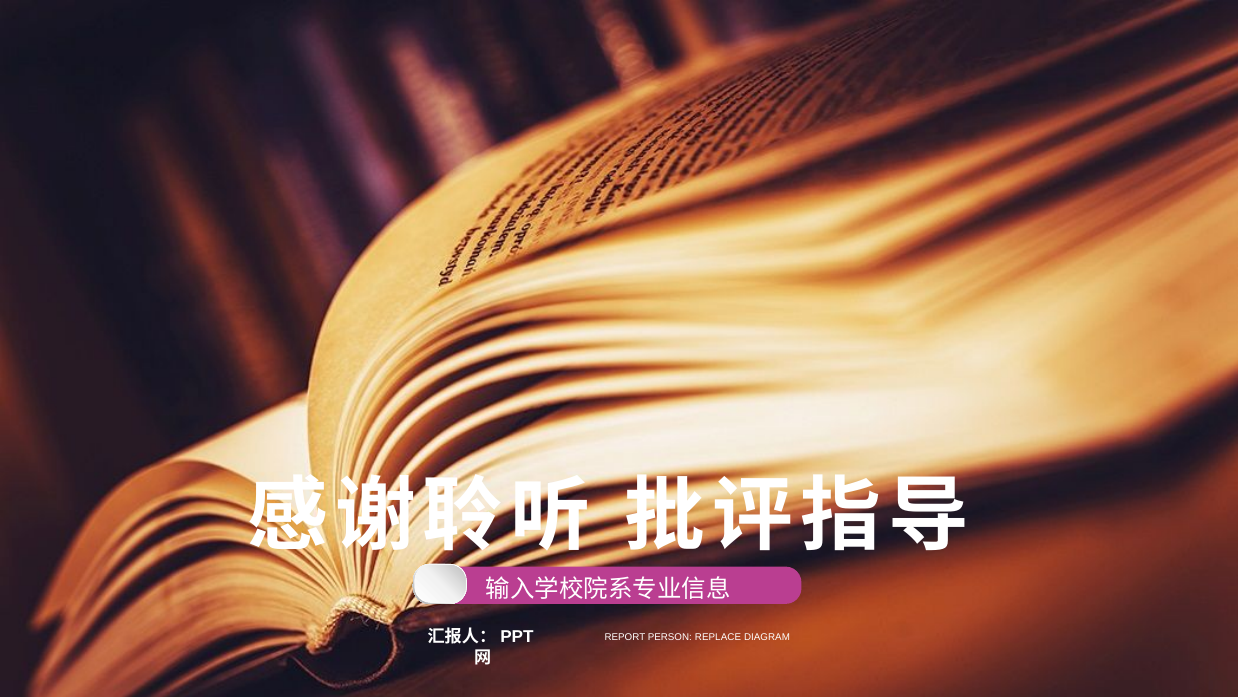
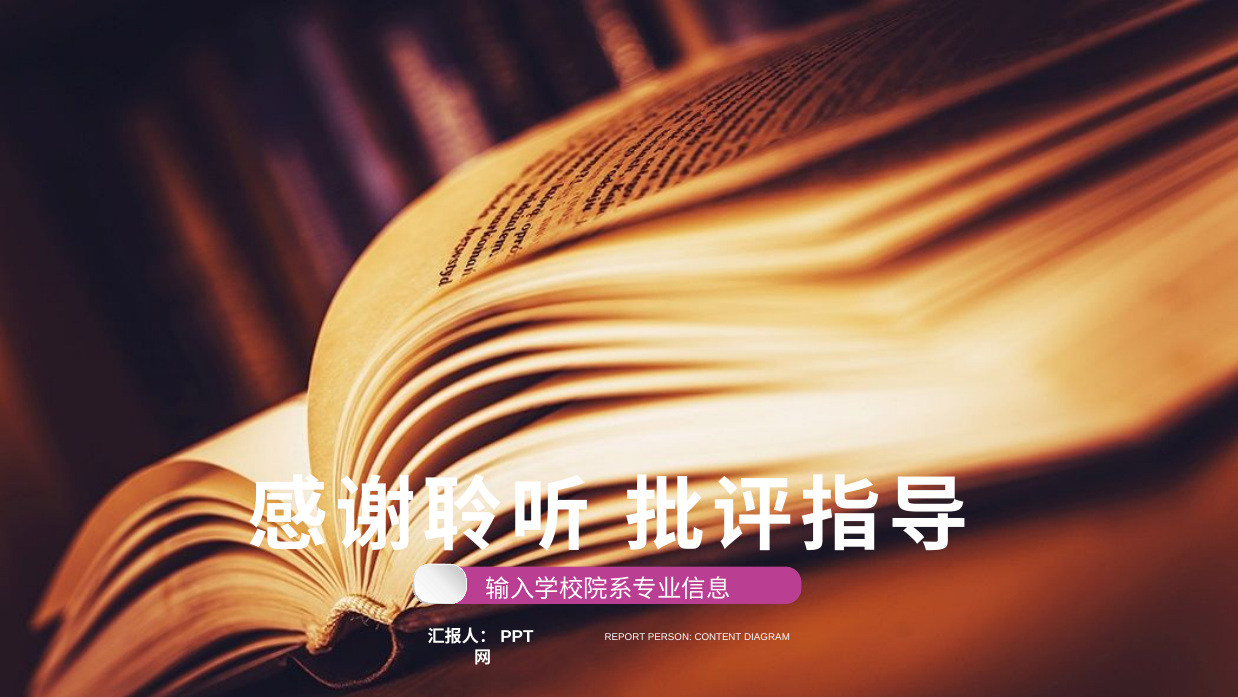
REPLACE: REPLACE -> CONTENT
